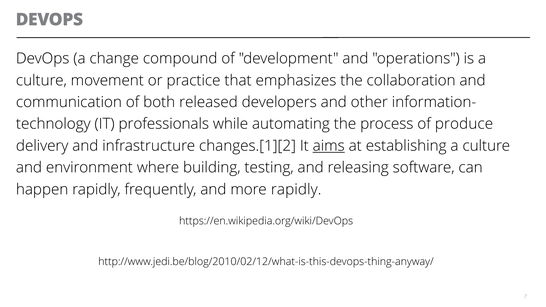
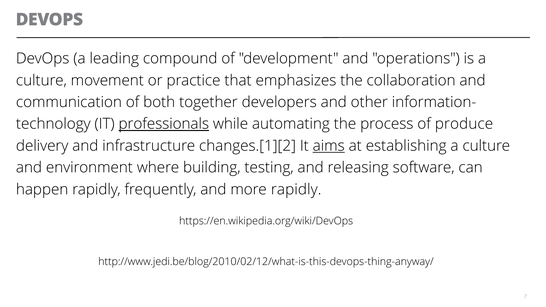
change: change -> leading
released: released -> together
professionals underline: none -> present
